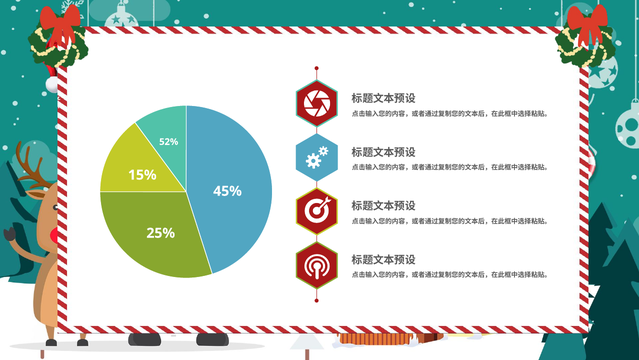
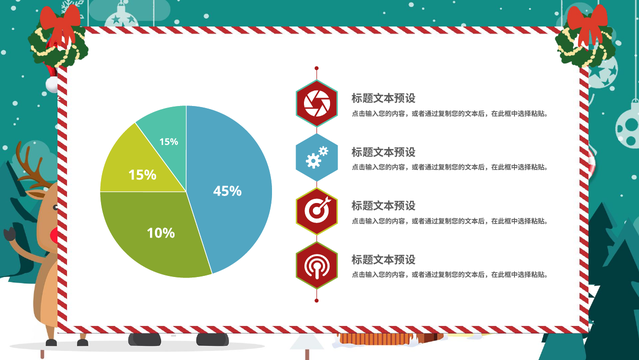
52% at (169, 142): 52% -> 15%
25%: 25% -> 10%
